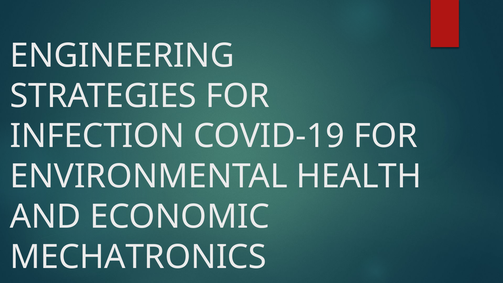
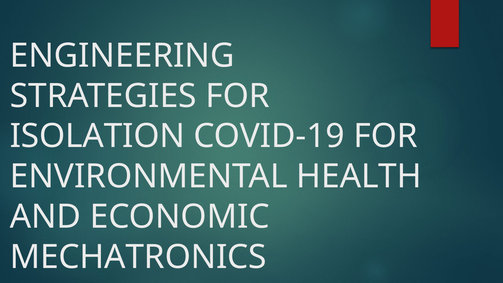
INFECTION: INFECTION -> ISOLATION
